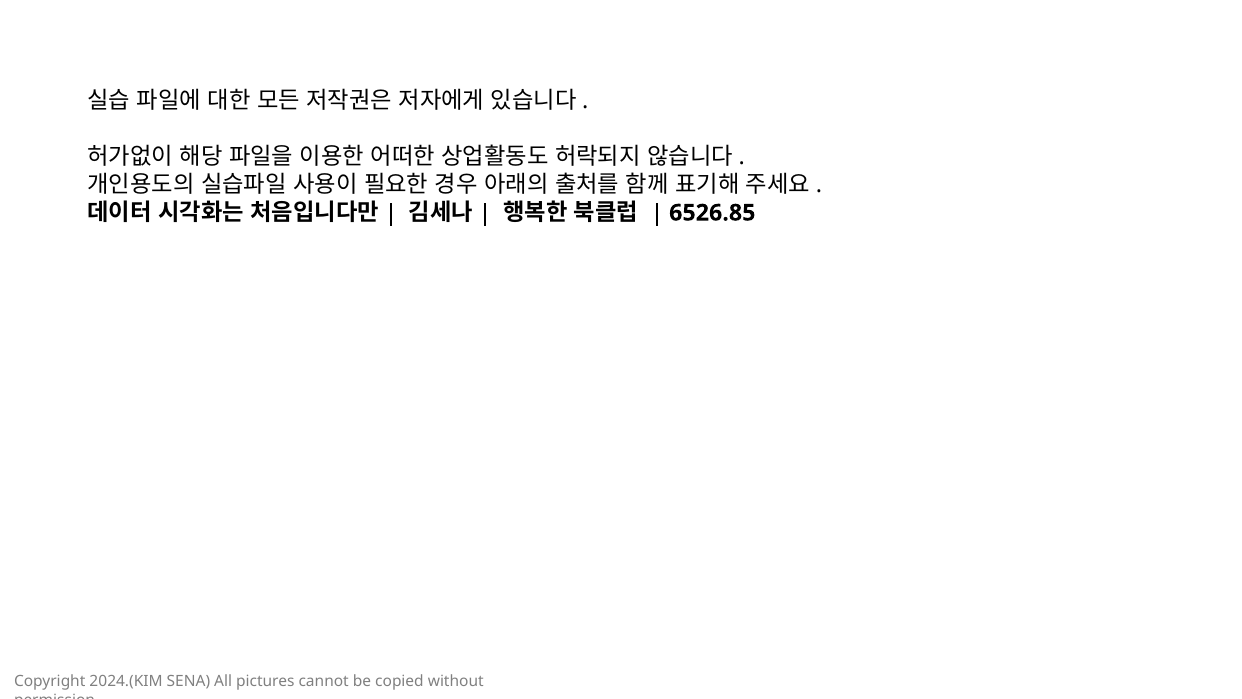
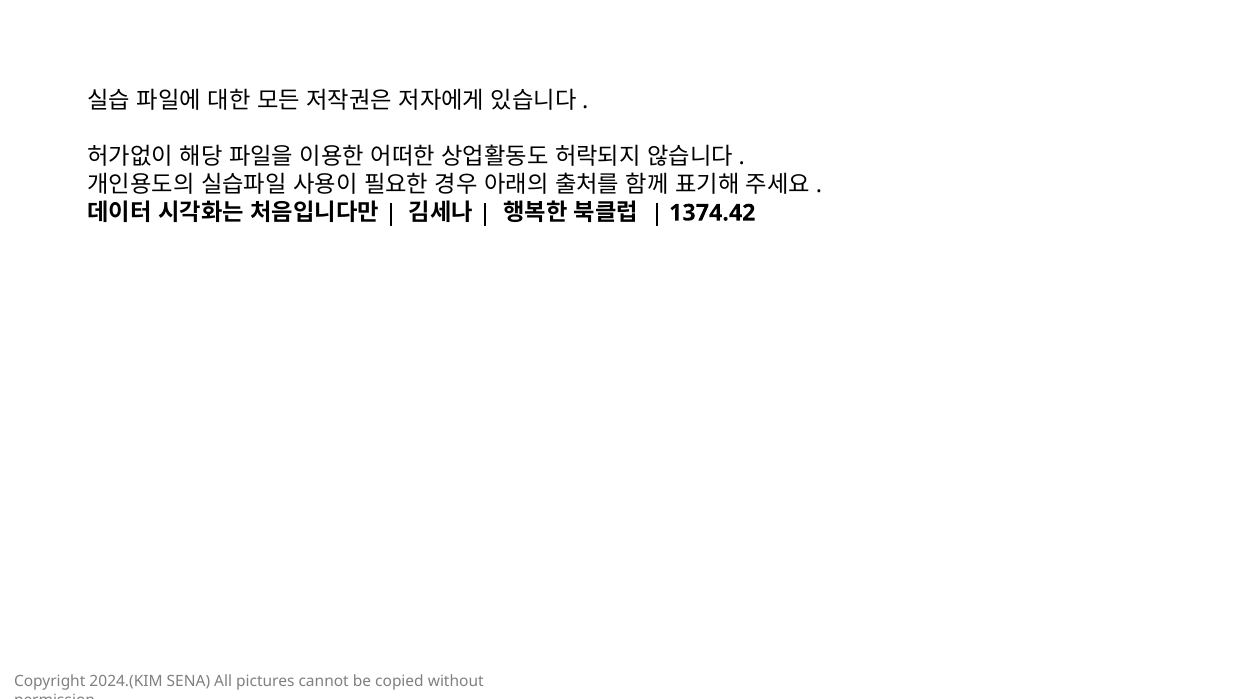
6526.85: 6526.85 -> 1374.42
